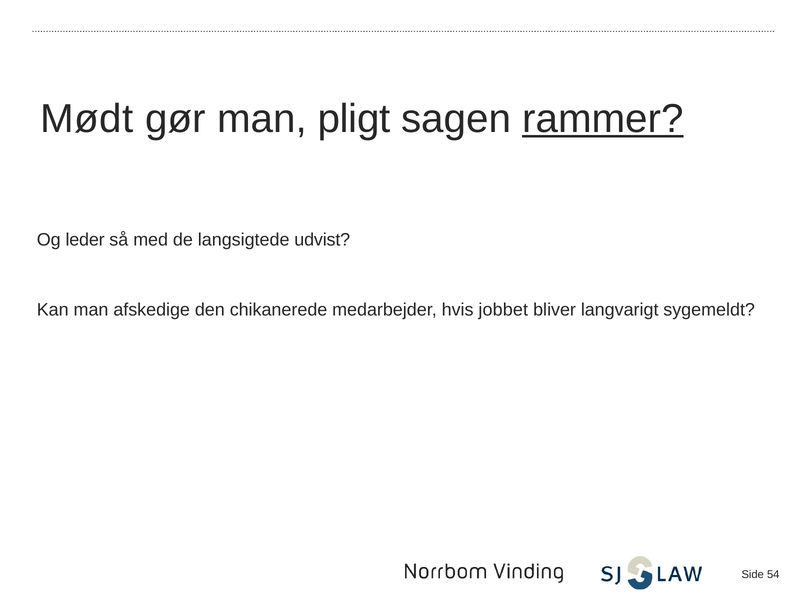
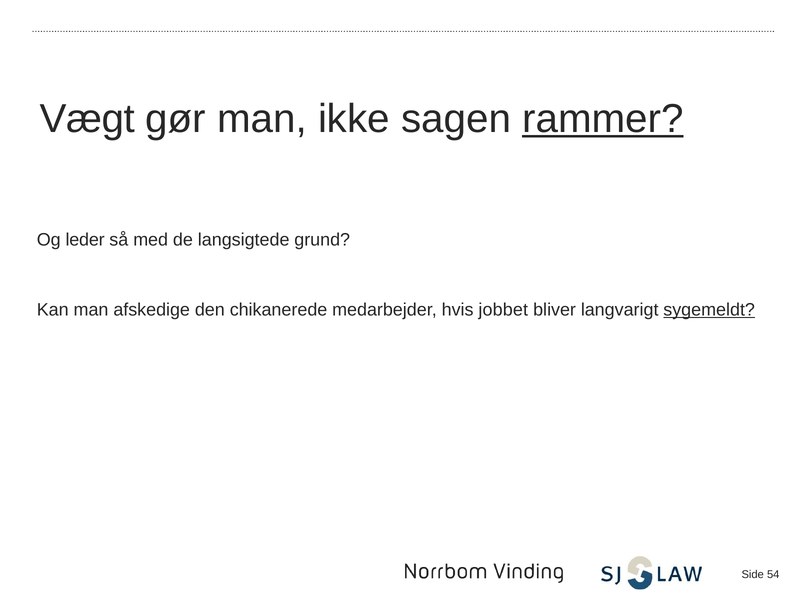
Mødt: Mødt -> Vægt
pligt: pligt -> ikke
udvist: udvist -> grund
sygemeldt underline: none -> present
